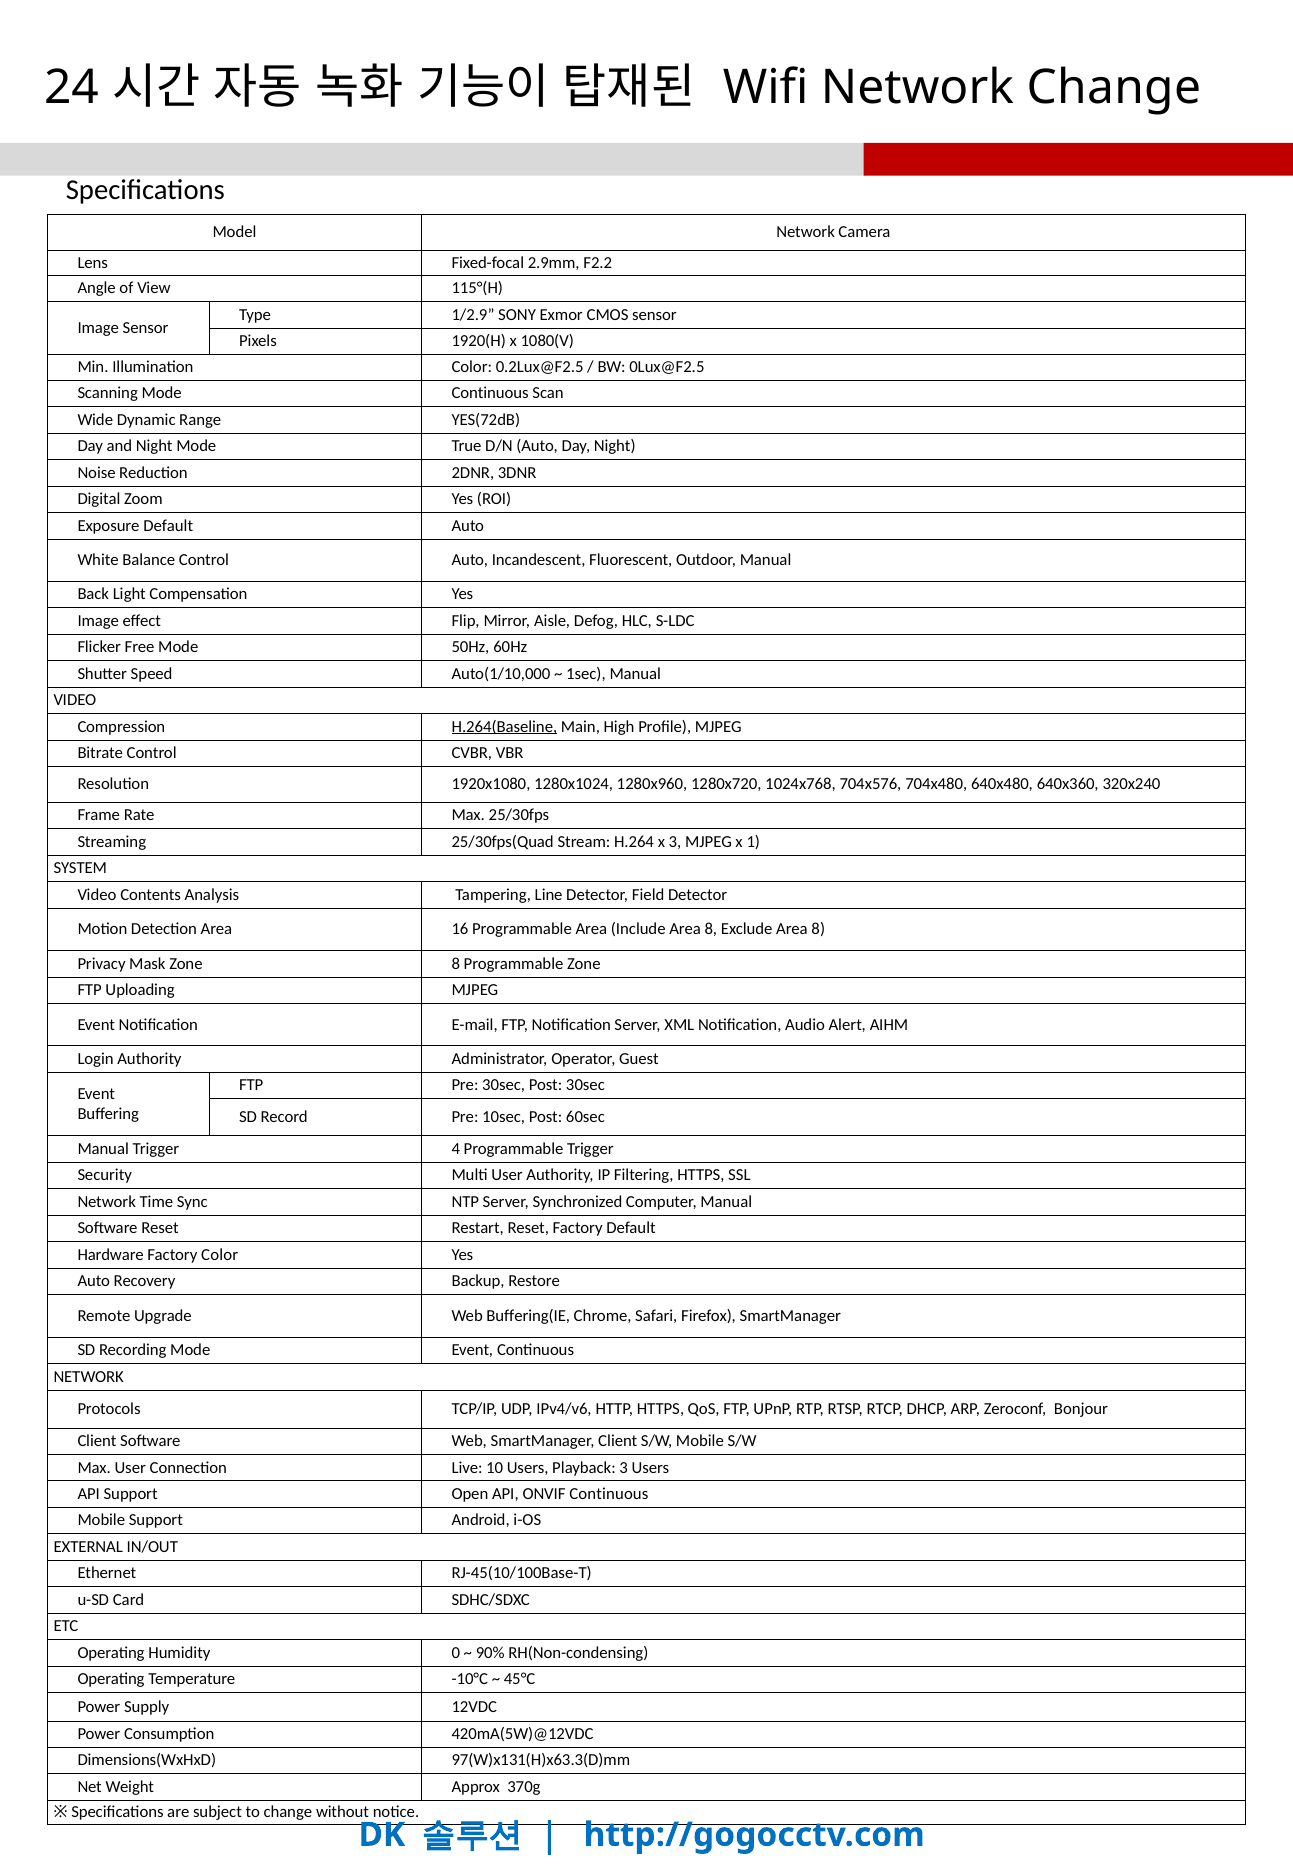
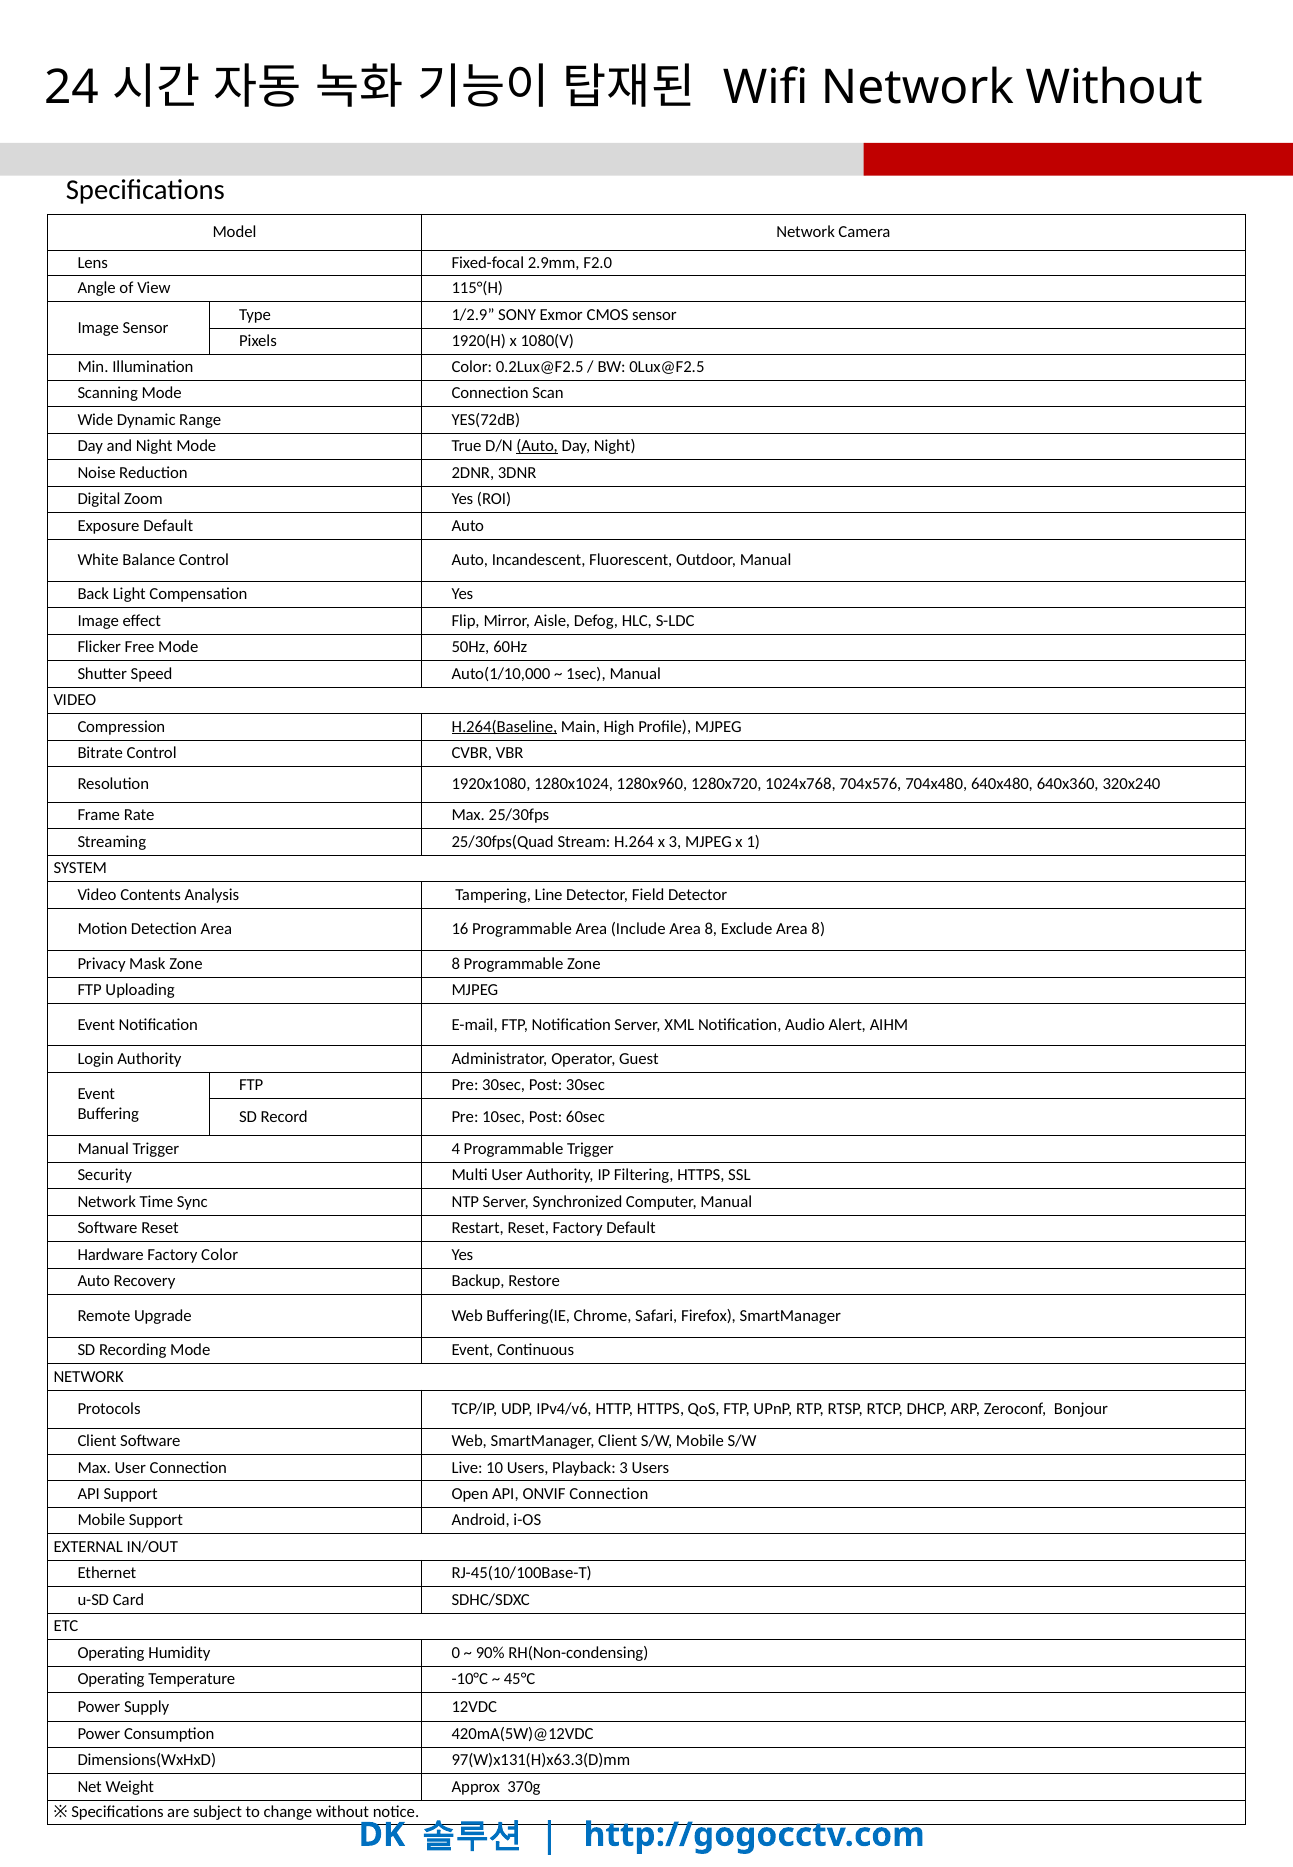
Network Change: Change -> Without
F2.2: F2.2 -> F2.0
Mode Continuous: Continuous -> Connection
Auto at (537, 446) underline: none -> present
ONVIF Continuous: Continuous -> Connection
